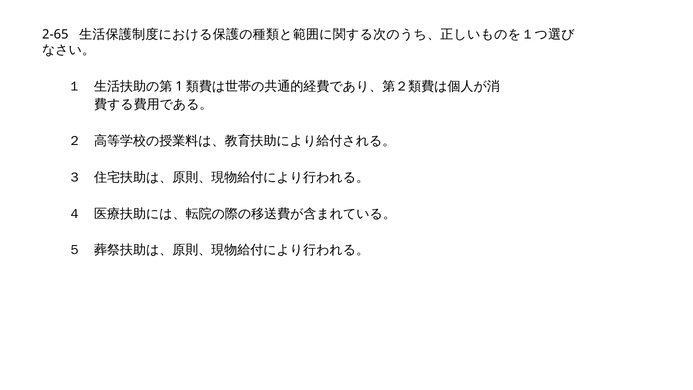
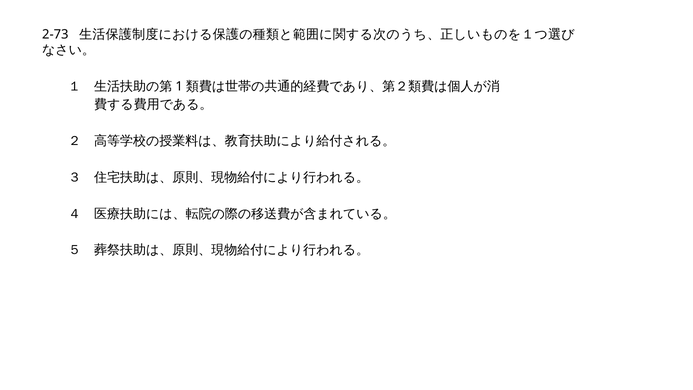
2-65: 2-65 -> 2-73
